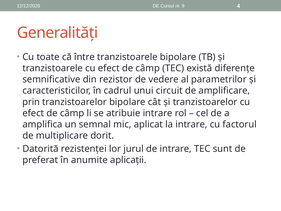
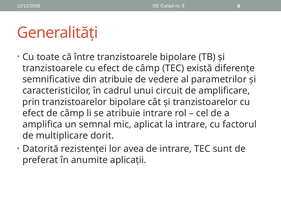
din rezistor: rezistor -> atribuie
jurul: jurul -> avea
